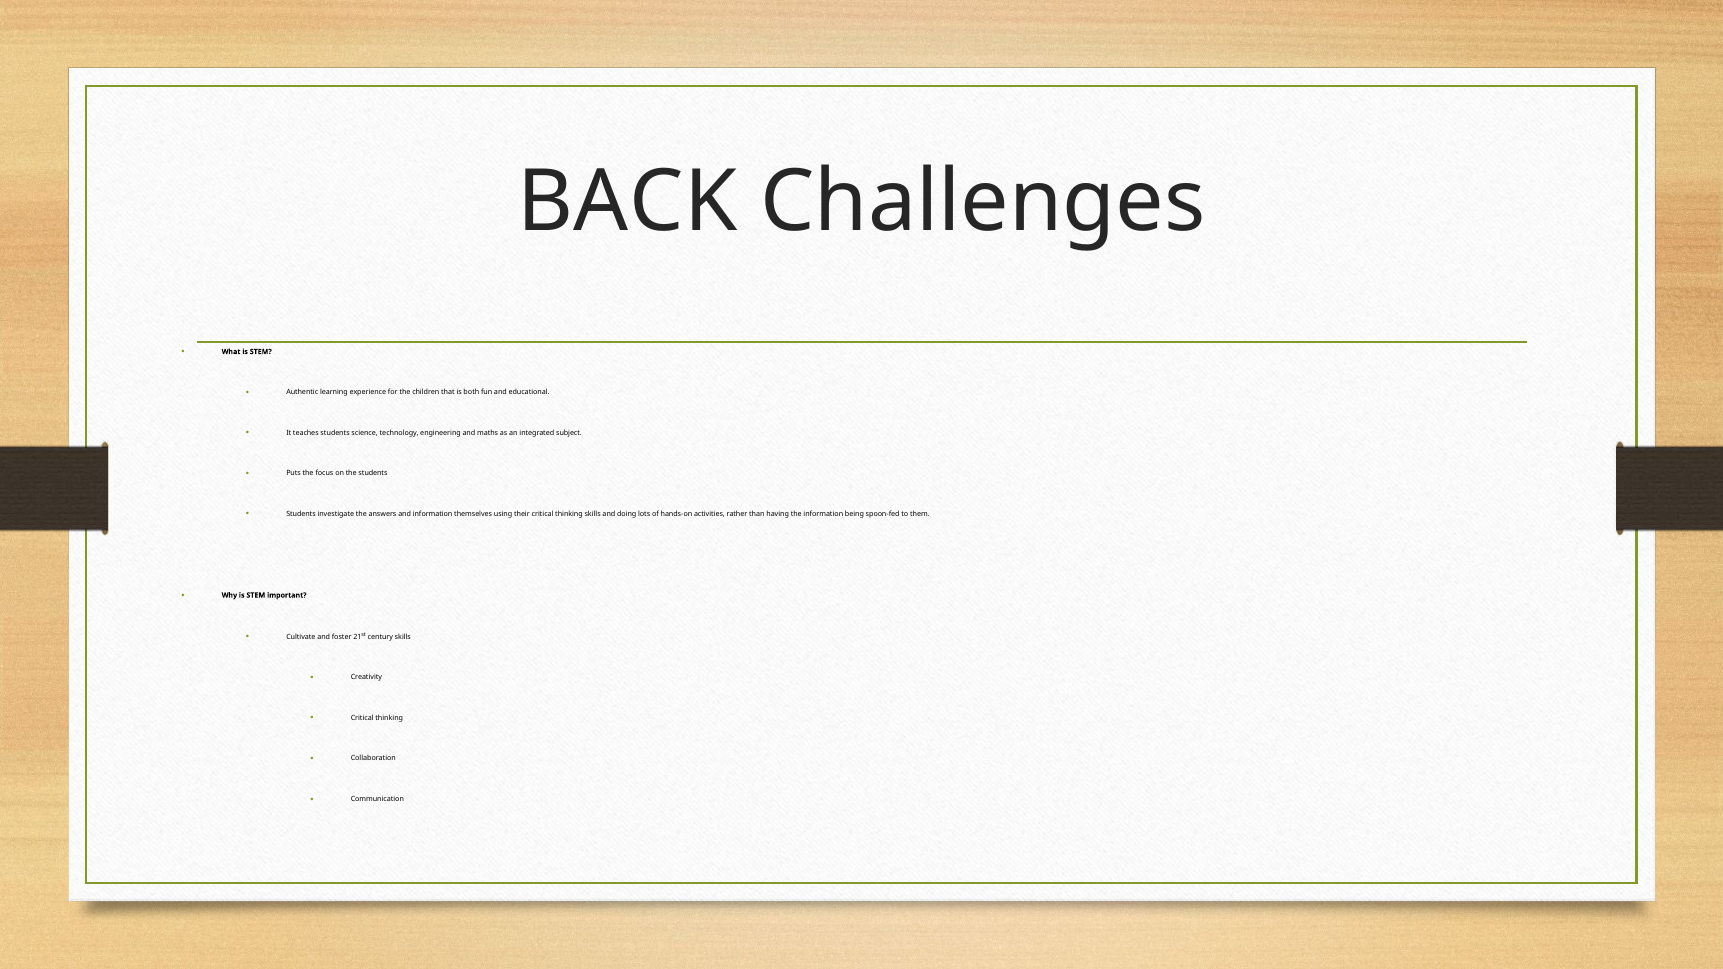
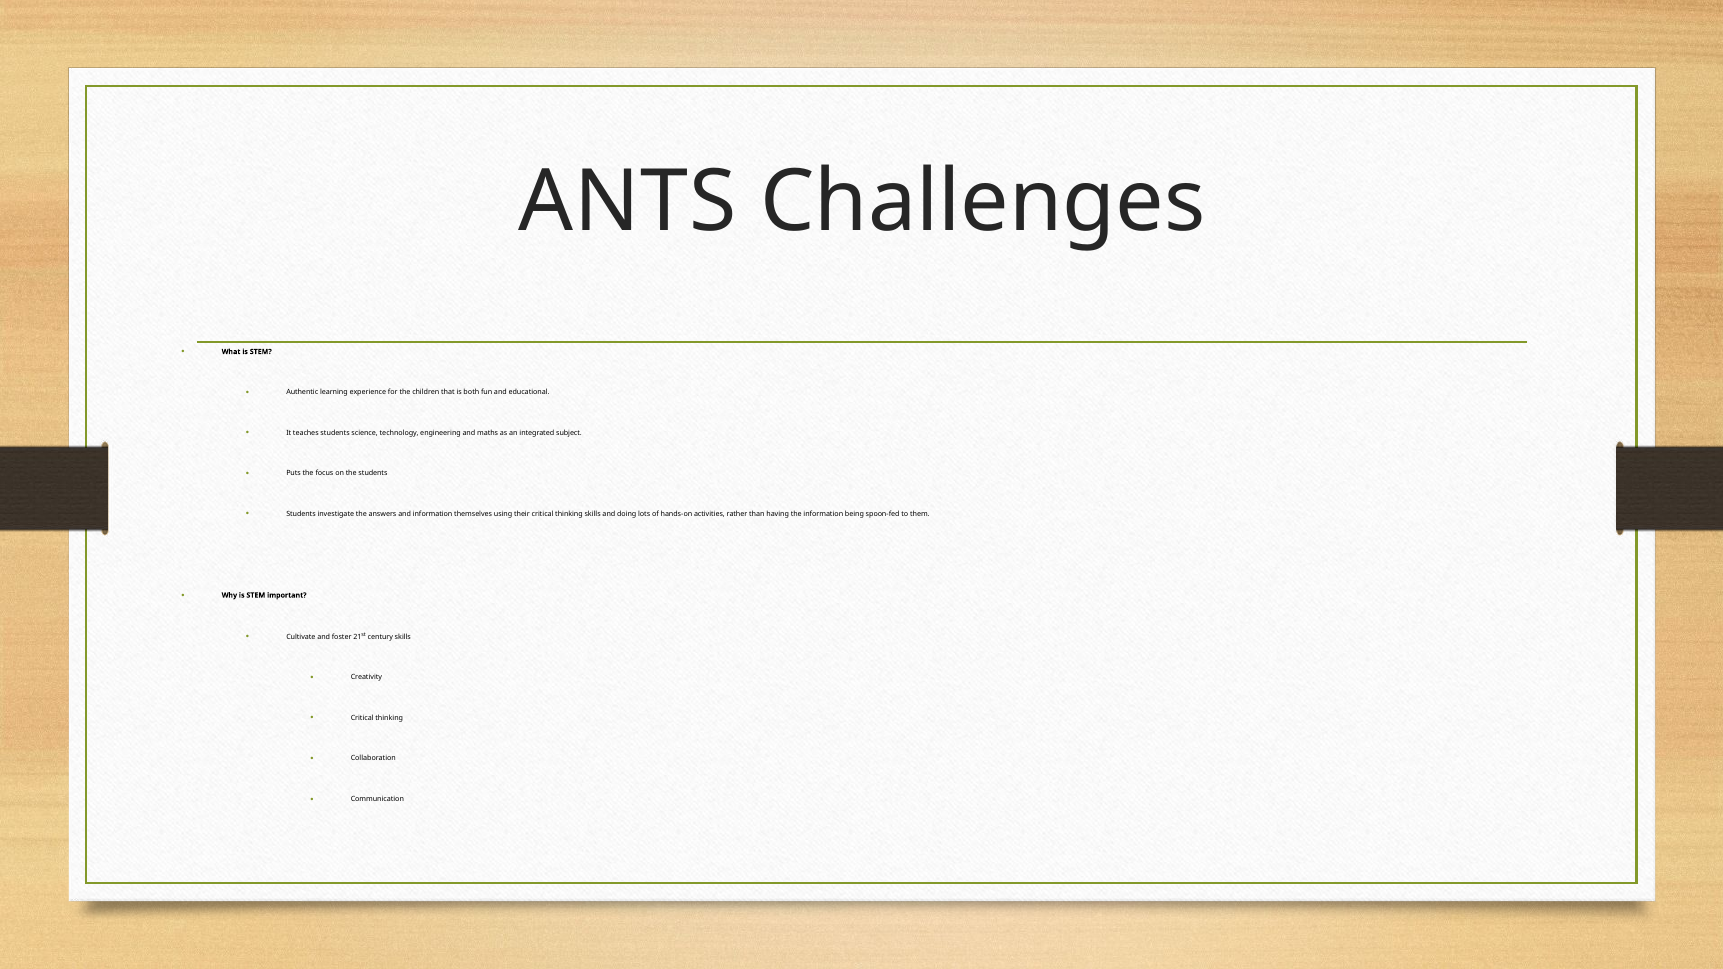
BACK: BACK -> ANTS
